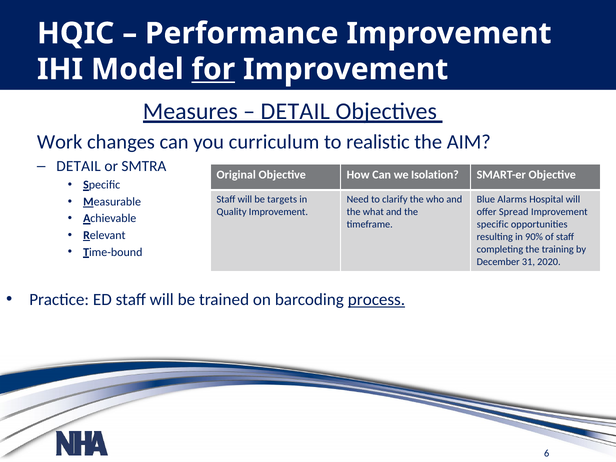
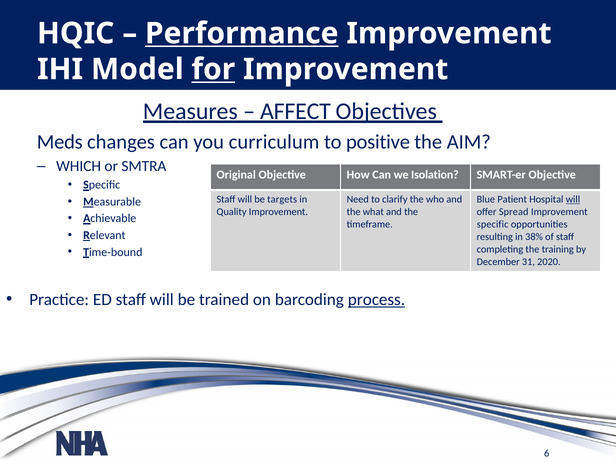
Performance underline: none -> present
DETAIL at (295, 112): DETAIL -> AFFECT
Work: Work -> Meds
realistic: realistic -> positive
DETAIL at (79, 166): DETAIL -> WHICH
Alarms: Alarms -> Patient
will at (573, 199) underline: none -> present
90%: 90% -> 38%
